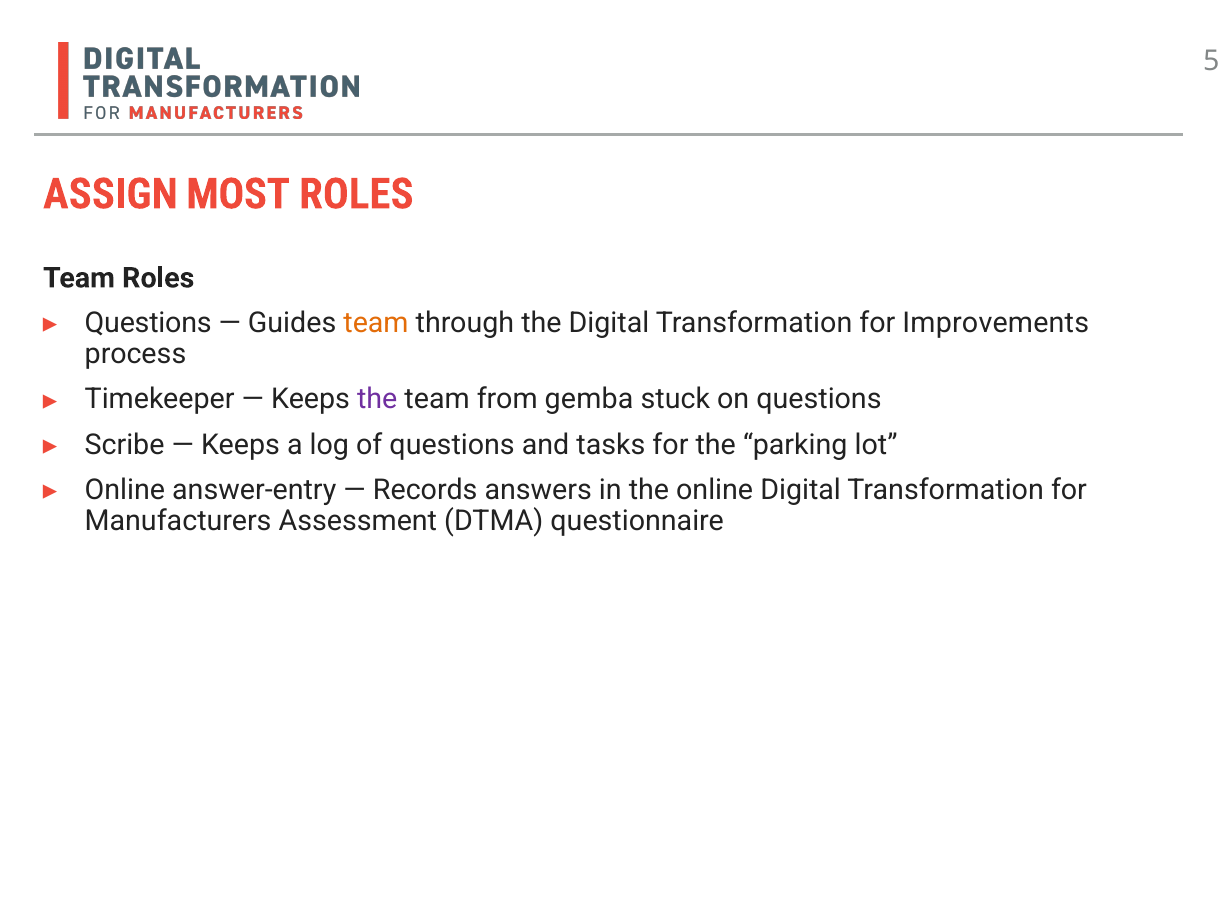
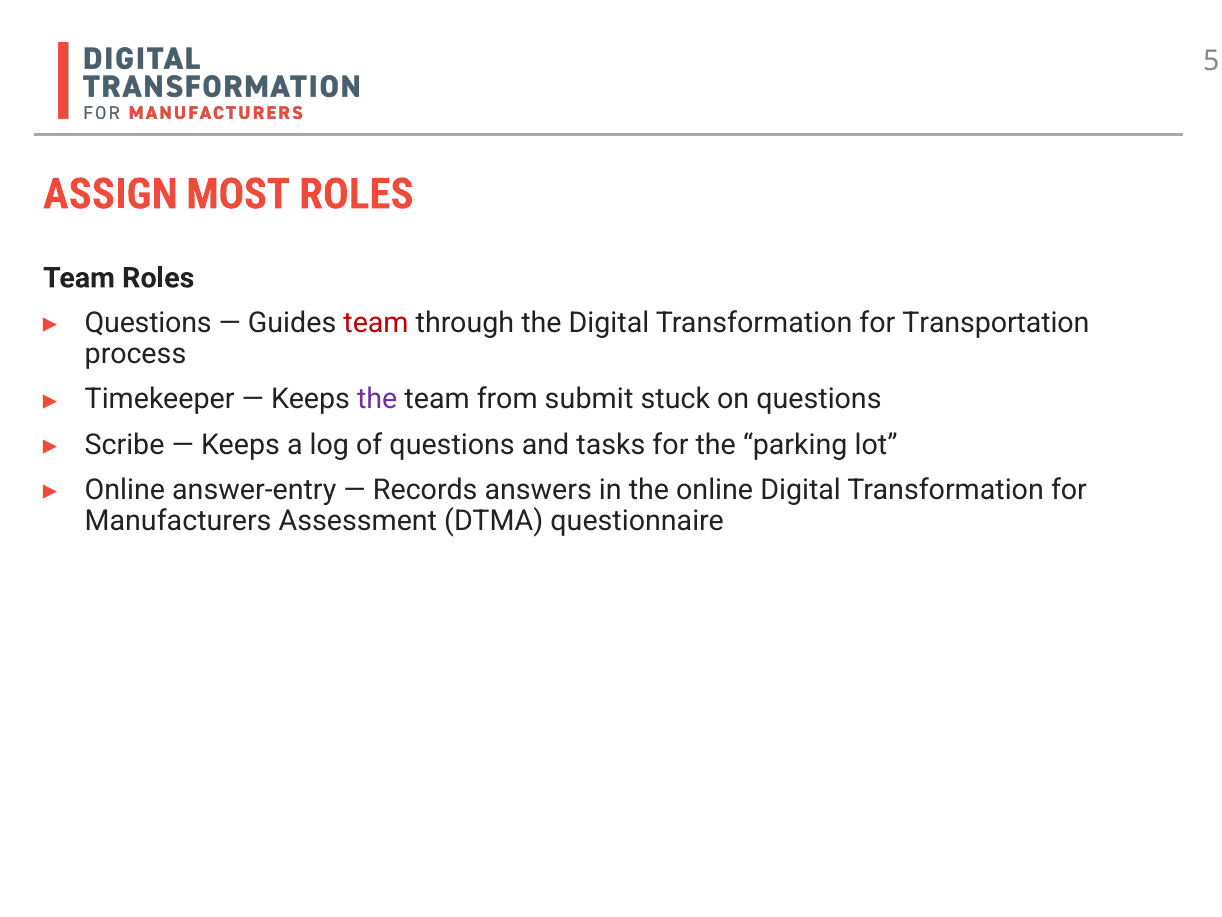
team at (376, 323) colour: orange -> red
Improvements: Improvements -> Transportation
gemba: gemba -> submit
